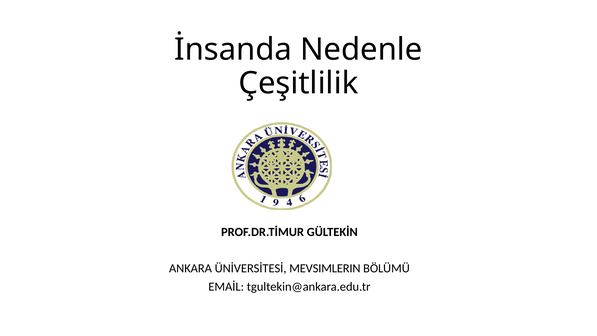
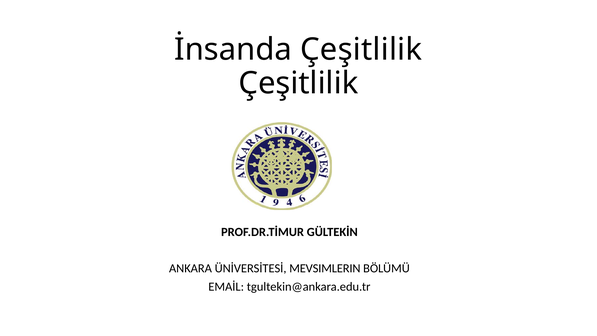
İnsanda Nedenle: Nedenle -> Çeşitlilik
